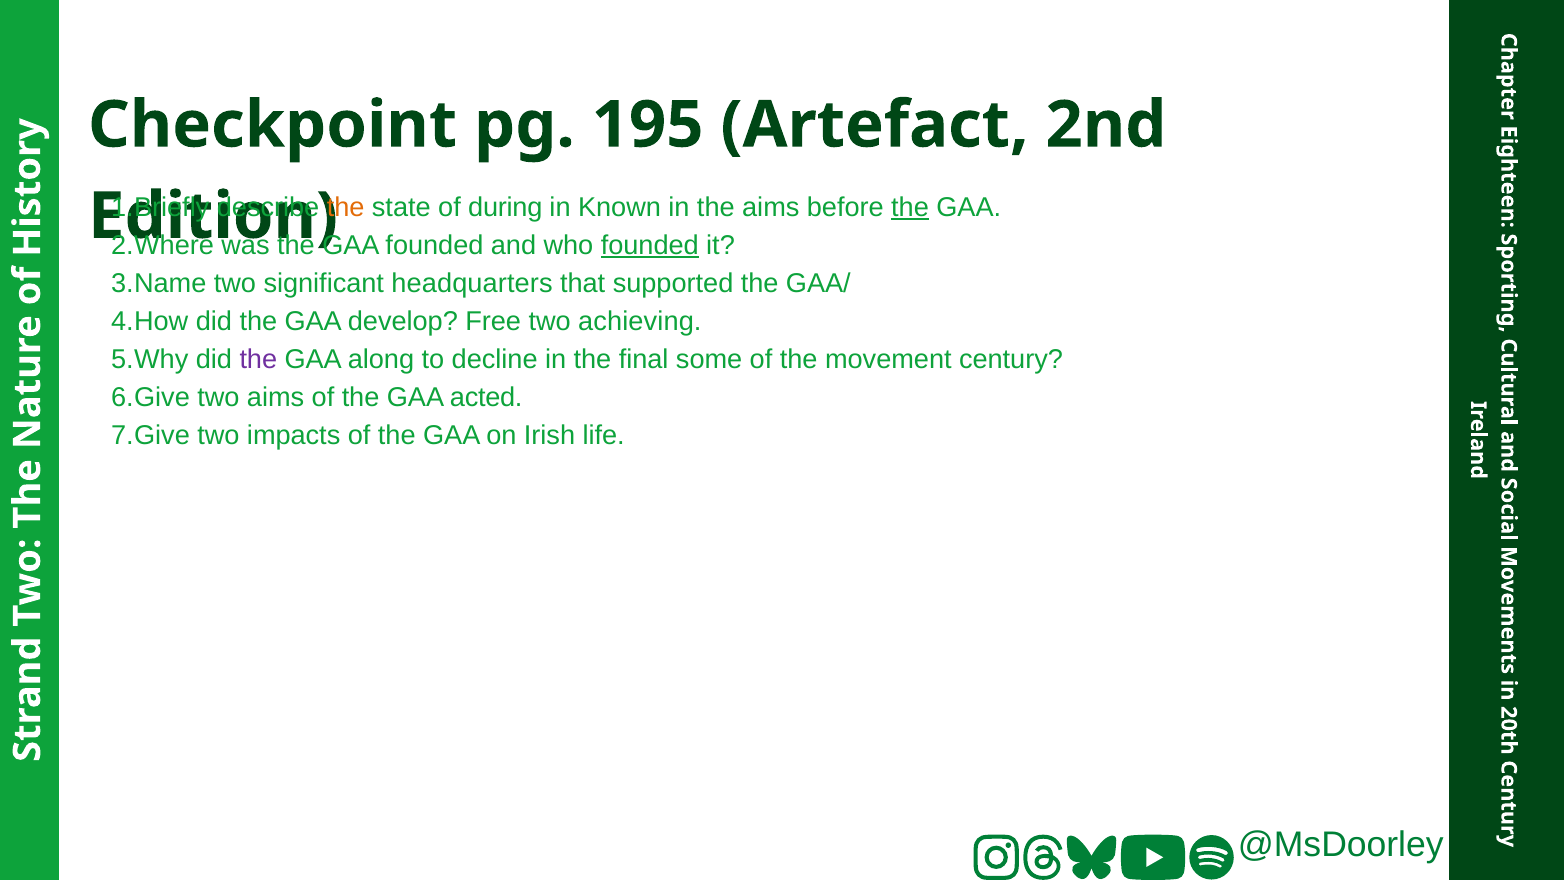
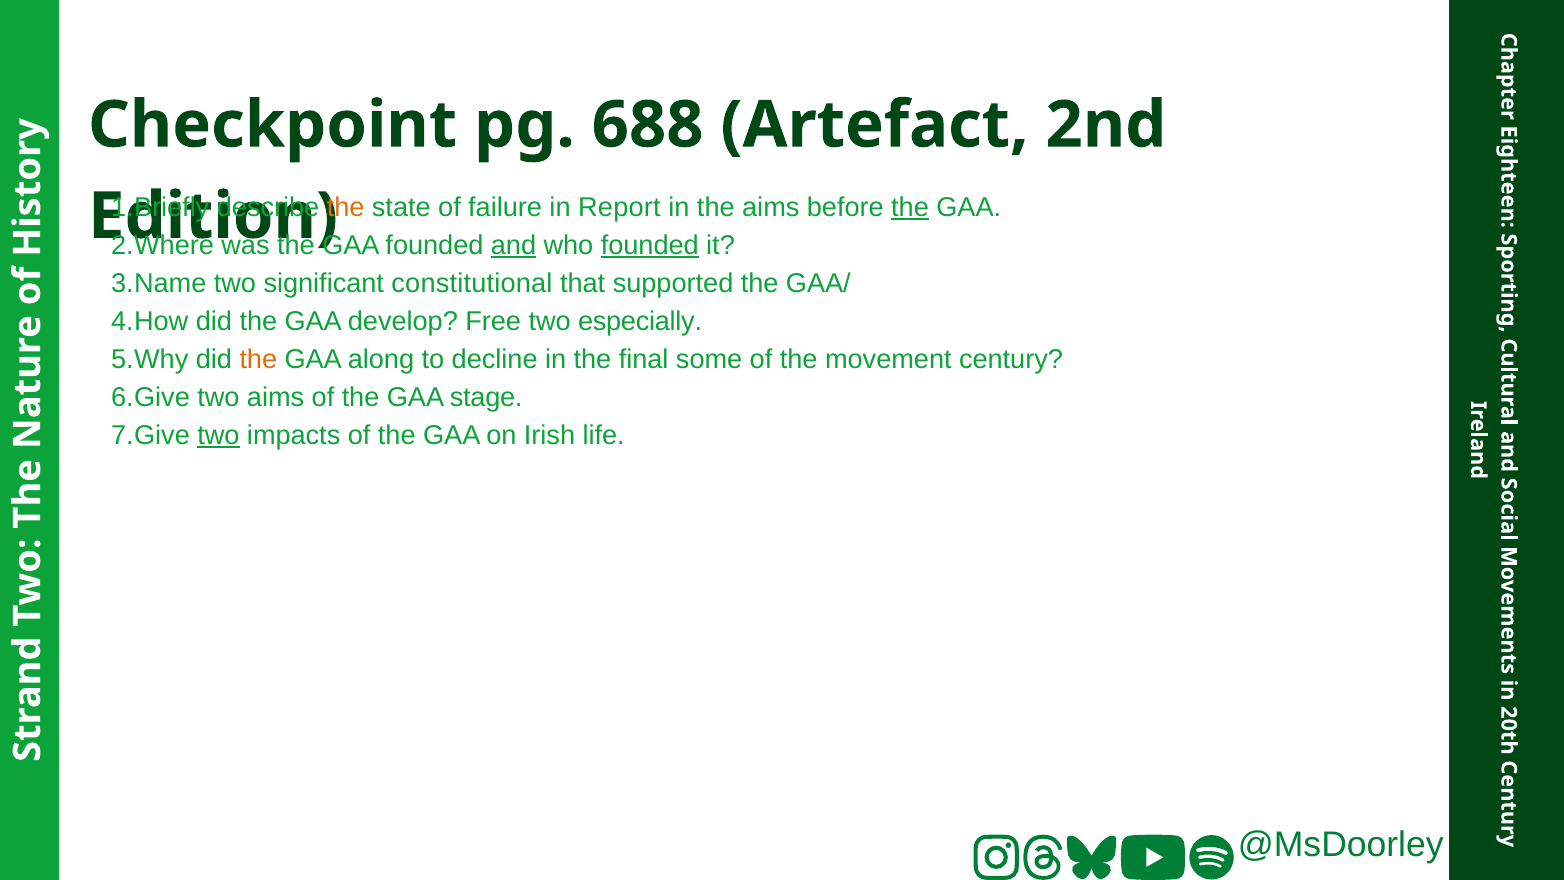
195: 195 -> 688
during: during -> failure
Known: Known -> Report
and underline: none -> present
headquarters: headquarters -> constitutional
achieving: achieving -> especially
the at (258, 359) colour: purple -> orange
acted: acted -> stage
two at (218, 435) underline: none -> present
